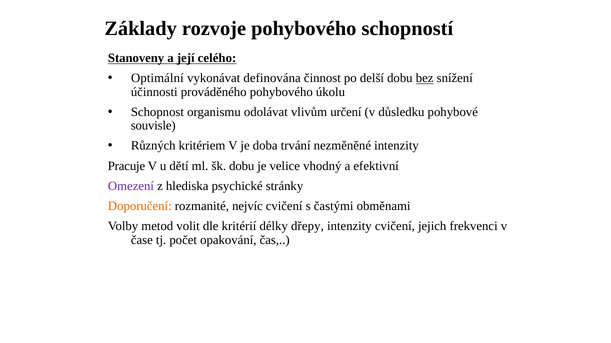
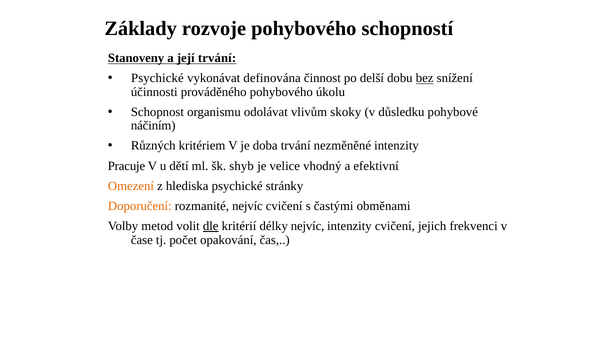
její celého: celého -> trvání
Optimální at (157, 78): Optimální -> Psychické
určení: určení -> skoky
souvisle: souvisle -> náčiním
šk dobu: dobu -> shyb
Omezení colour: purple -> orange
dle underline: none -> present
délky dřepy: dřepy -> nejvíc
